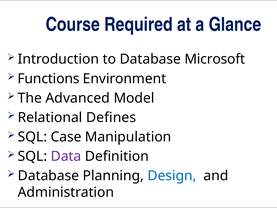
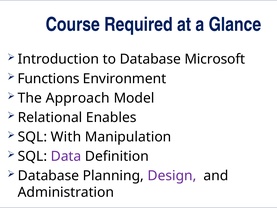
Advanced: Advanced -> Approach
Defines: Defines -> Enables
Case: Case -> With
Design colour: blue -> purple
